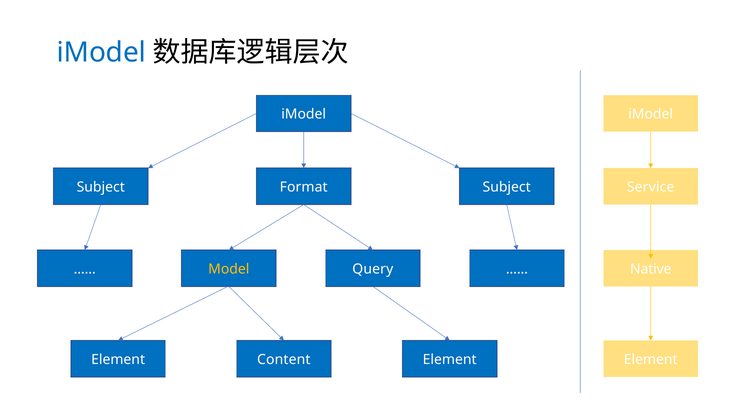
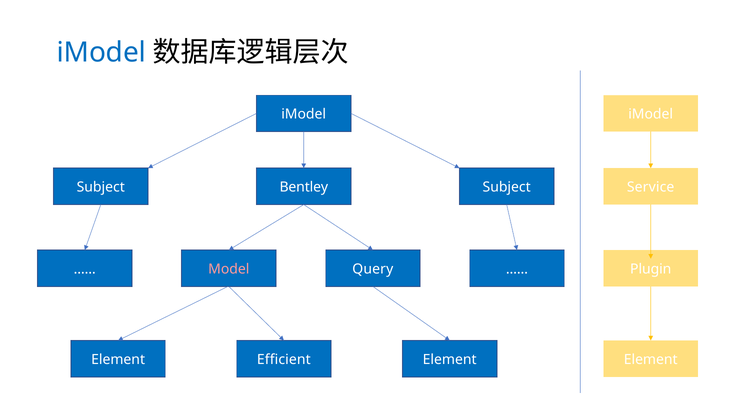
Format: Format -> Bentley
Model colour: yellow -> pink
Native: Native -> Plugin
Content: Content -> Efficient
